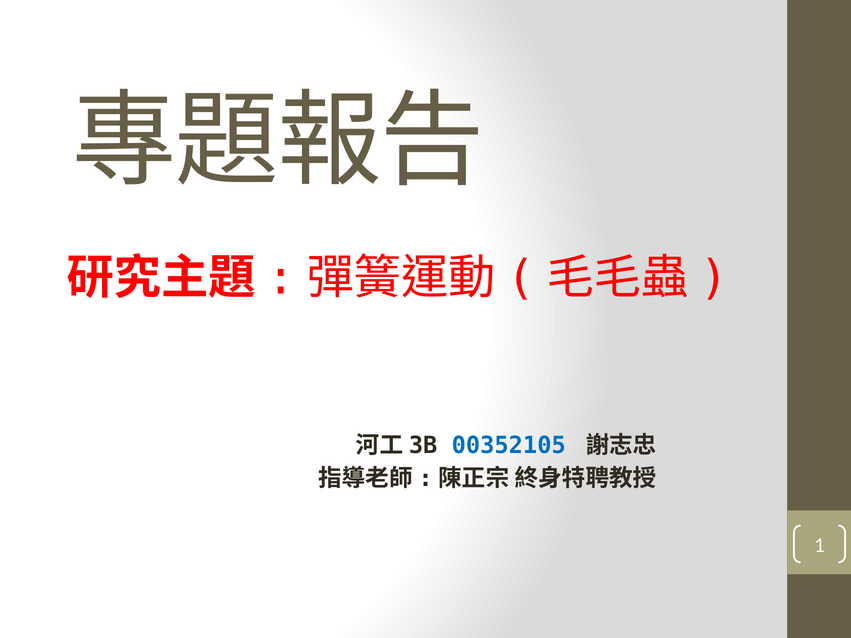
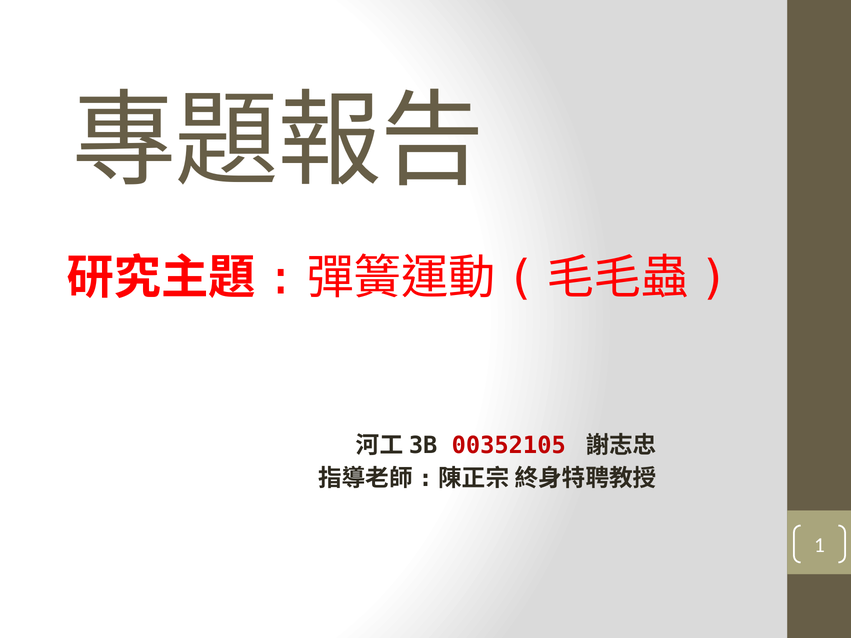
00352105 colour: blue -> red
